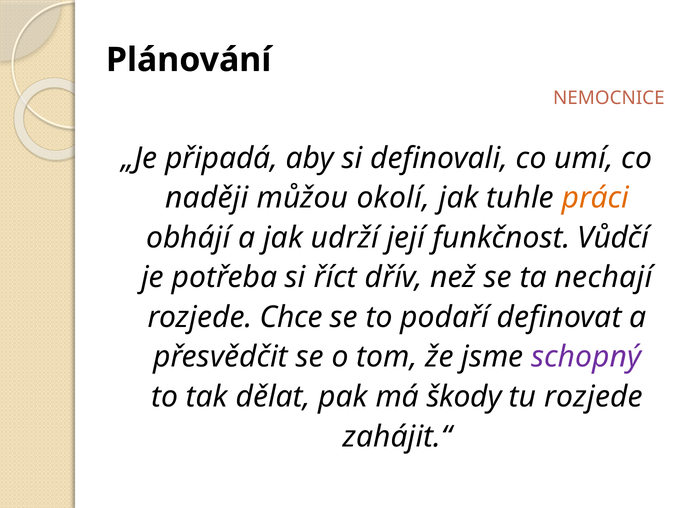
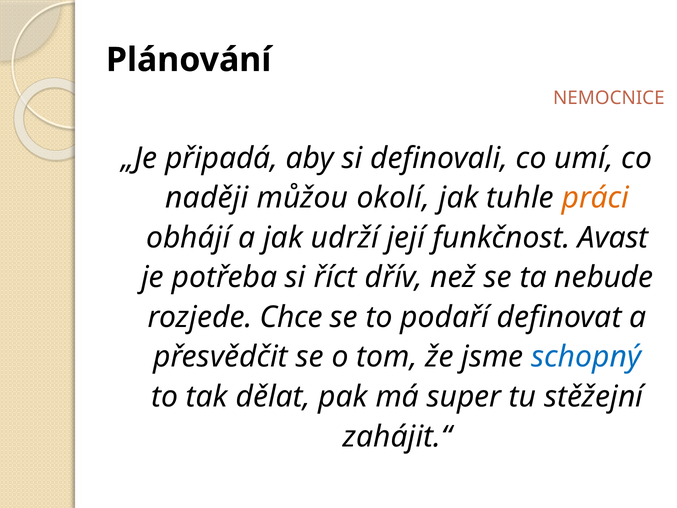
Vůdčí: Vůdčí -> Avast
nechají: nechají -> nebude
schopný colour: purple -> blue
škody: škody -> super
tu rozjede: rozjede -> stěžejní
